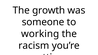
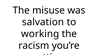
growth: growth -> misuse
someone: someone -> salvation
